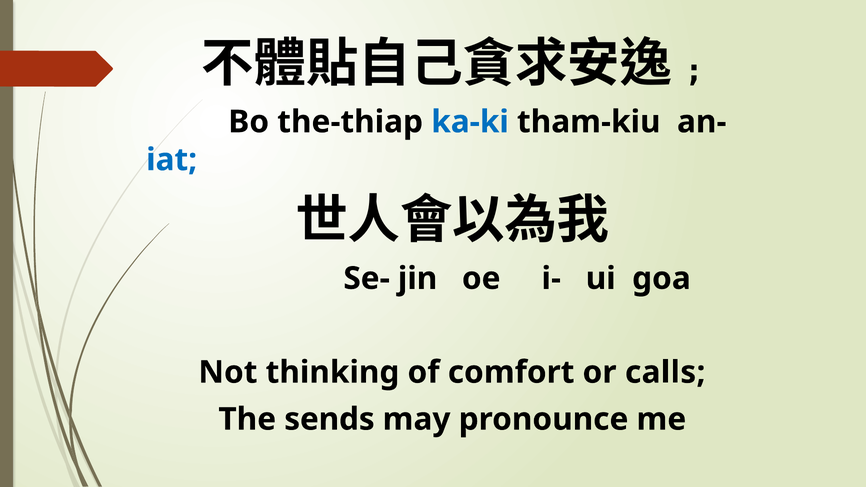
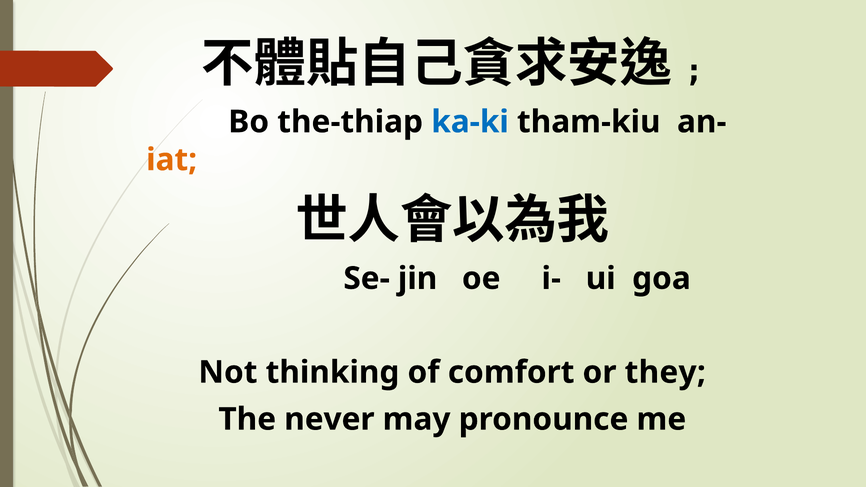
iat colour: blue -> orange
calls: calls -> they
sends: sends -> never
